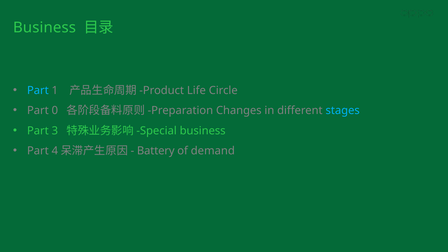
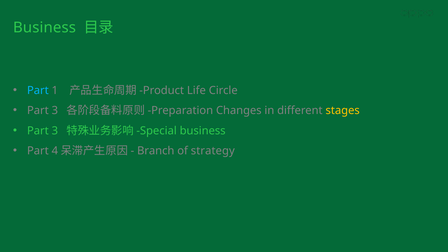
0 at (55, 110): 0 -> 3
stages colour: light blue -> yellow
Battery: Battery -> Branch
demand: demand -> strategy
